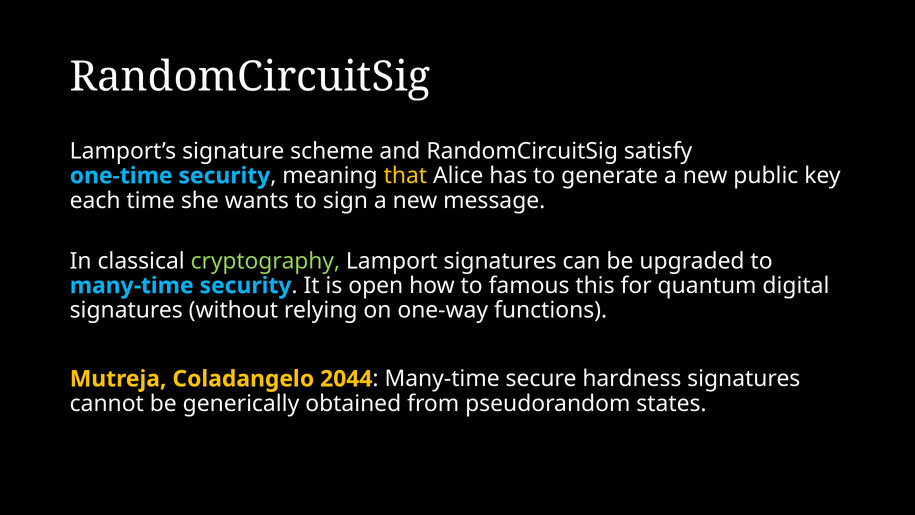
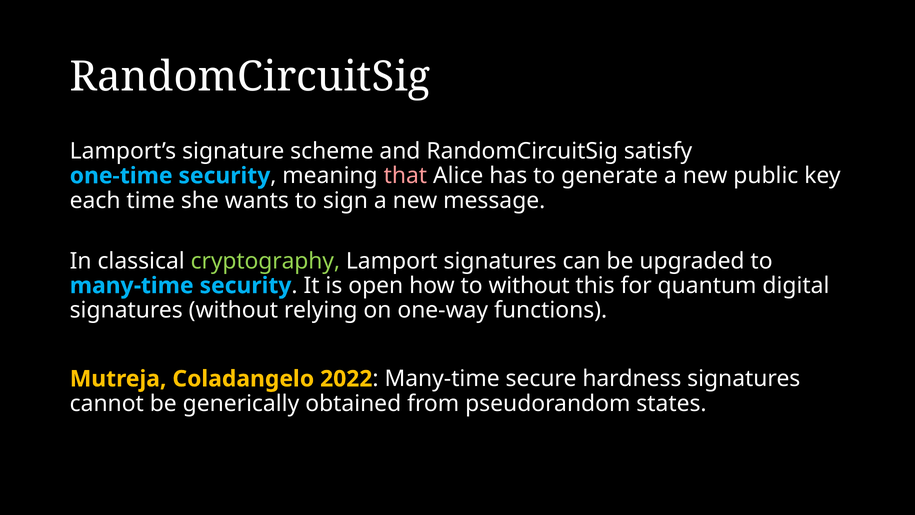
that colour: yellow -> pink
to famous: famous -> without
2044: 2044 -> 2022
